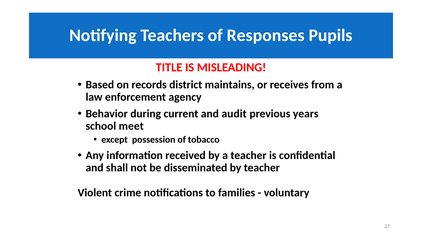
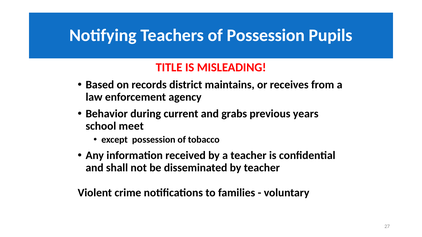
of Responses: Responses -> Possession
audit: audit -> grabs
